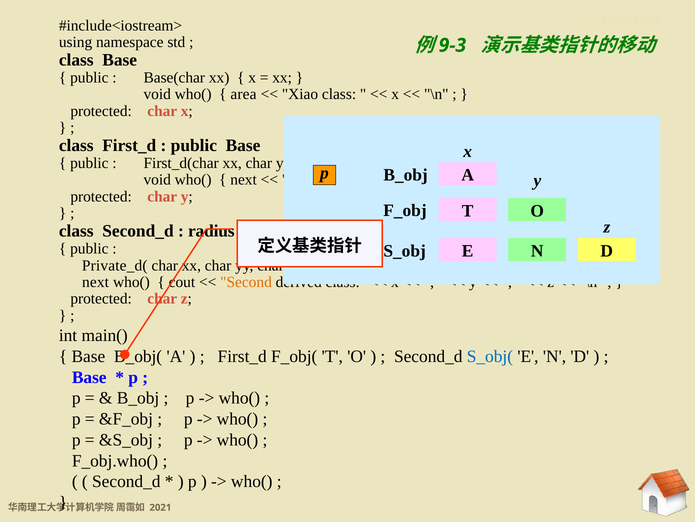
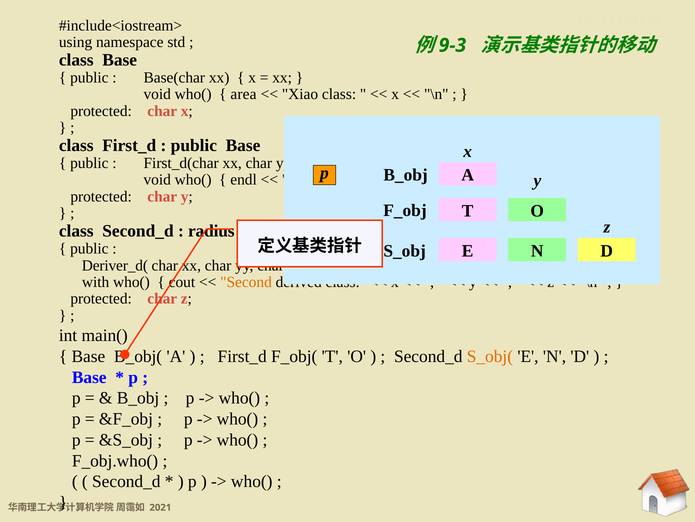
next at (244, 180): next -> endl
Private_d(: Private_d( -> Deriver_d(
next at (96, 282): next -> with
S_obj( colour: blue -> orange
